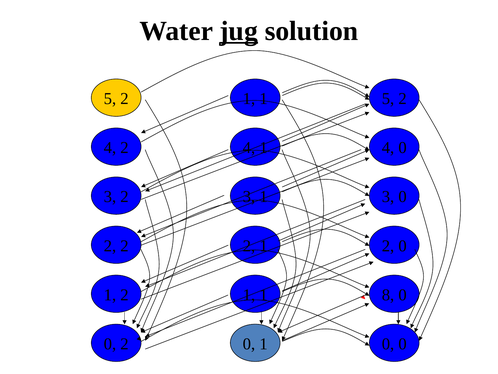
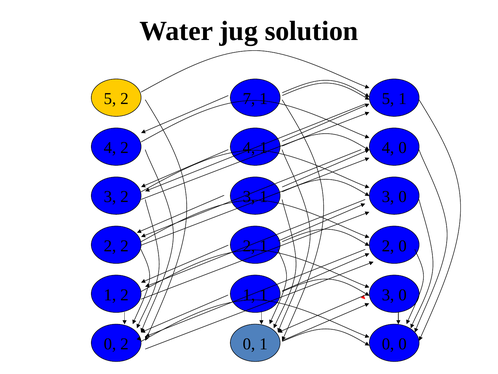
jug underline: present -> none
1 at (249, 99): 1 -> 7
2 at (403, 99): 2 -> 1
8 at (388, 295): 8 -> 3
